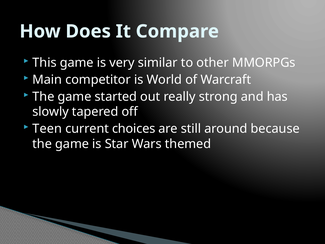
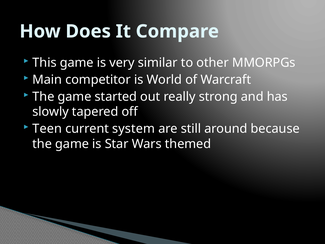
choices: choices -> system
